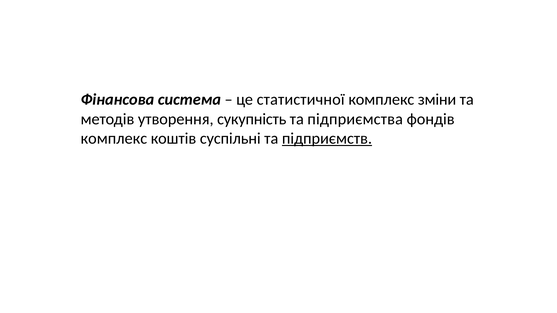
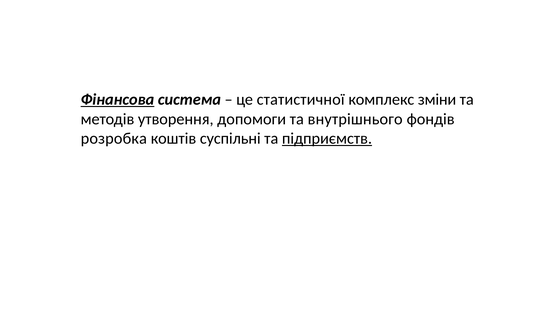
Фінансова underline: none -> present
сукупність: сукупність -> допомоги
підприємства: підприємства -> внутрішнього
комплекс at (114, 139): комплекс -> розробка
